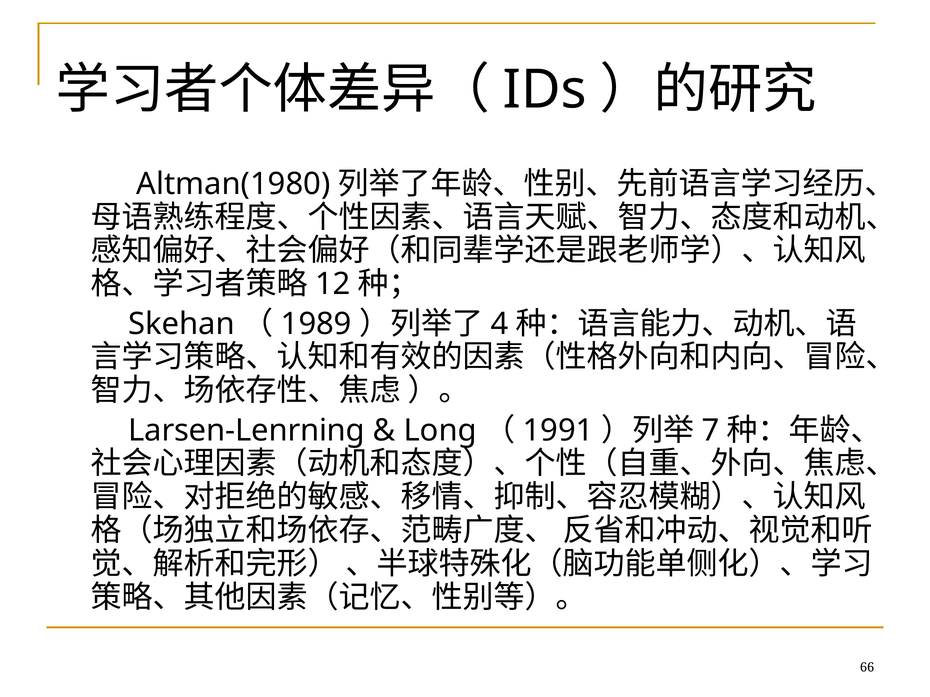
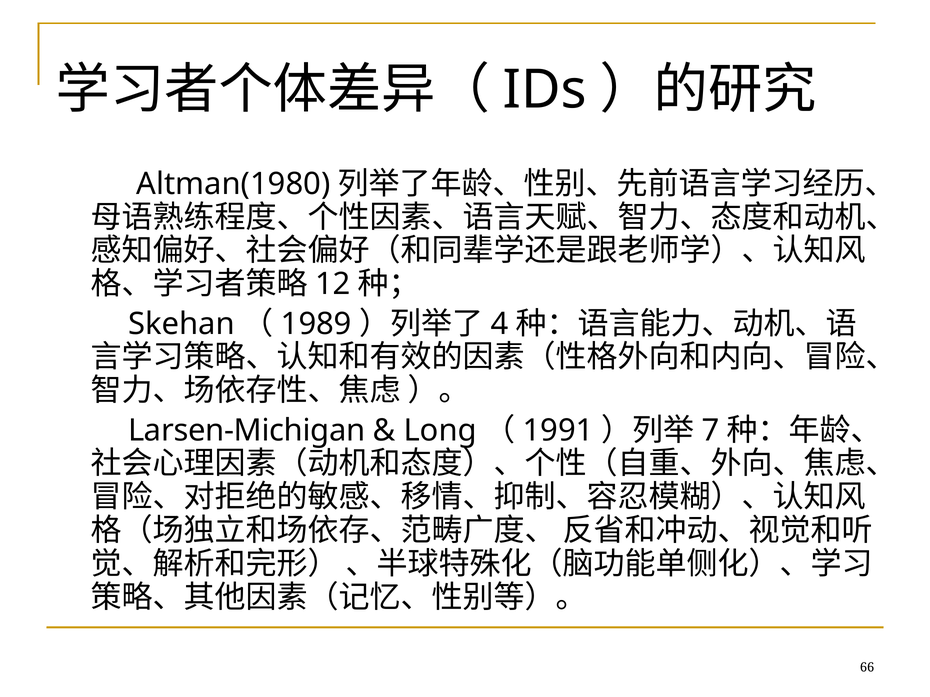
Larsen-Lenrning: Larsen-Lenrning -> Larsen-Michigan
